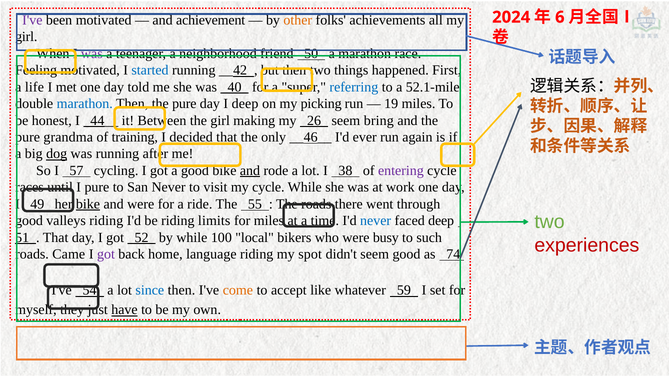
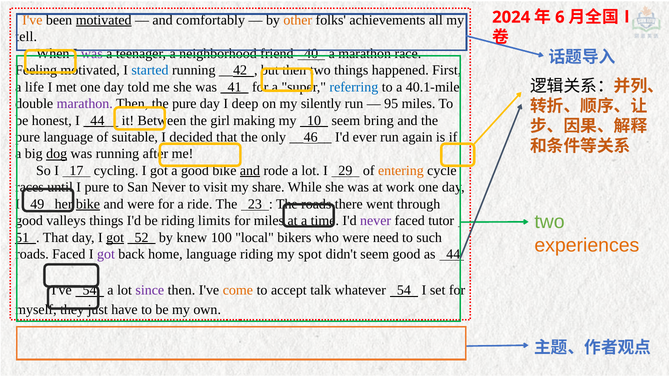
I've at (32, 20) colour: purple -> orange
motivated at (104, 20) underline: none -> present
achievement: achievement -> comfortably
girl at (26, 37): girl -> tell
50: 50 -> 40
40: 40 -> 41
52.1-mile: 52.1-mile -> 40.1-mile
marathon at (85, 104) colour: blue -> purple
picking: picking -> silently
19: 19 -> 95
26: 26 -> 10
pure grandma: grandma -> language
training: training -> suitable
57: 57 -> 17
38: 38 -> 29
entering colour: purple -> orange
my cycle: cycle -> share
55: 55 -> 23
valleys riding: riding -> things
never at (376, 221) colour: blue -> purple
faced deep: deep -> tutor
got at (115, 238) underline: none -> present
by while: while -> knew
busy: busy -> need
experiences colour: red -> orange
roads Came: Came -> Faced
74: 74 -> 44
since colour: blue -> purple
like: like -> talk
whatever 59: 59 -> 54
have underline: present -> none
